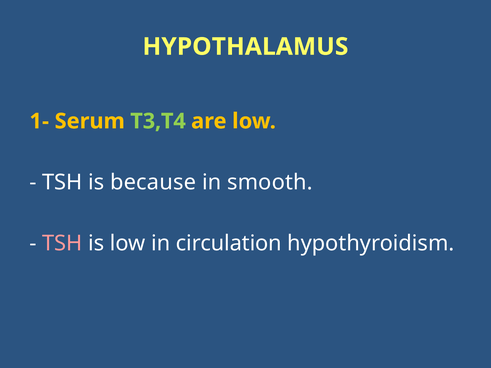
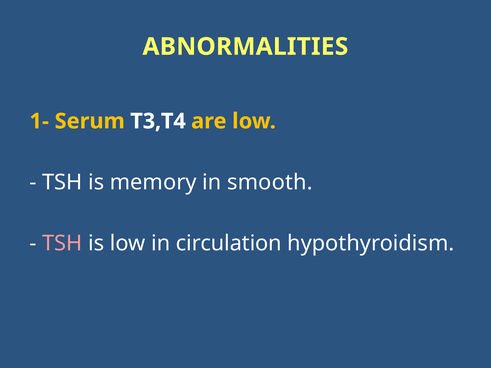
HYPOTHALAMUS: HYPOTHALAMUS -> ABNORMALITIES
T3,T4 colour: light green -> white
because: because -> memory
